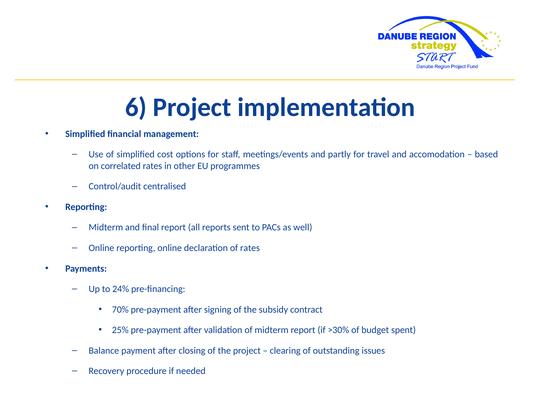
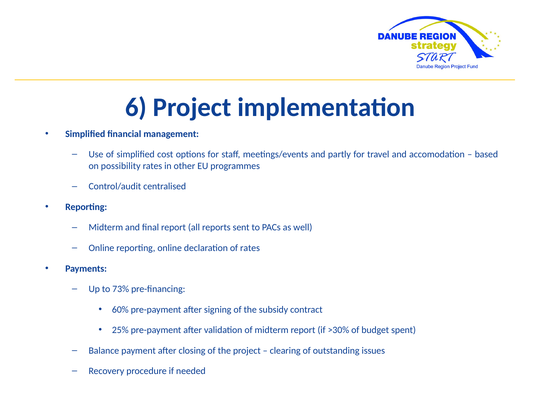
correlated: correlated -> possibility
24%: 24% -> 73%
70%: 70% -> 60%
